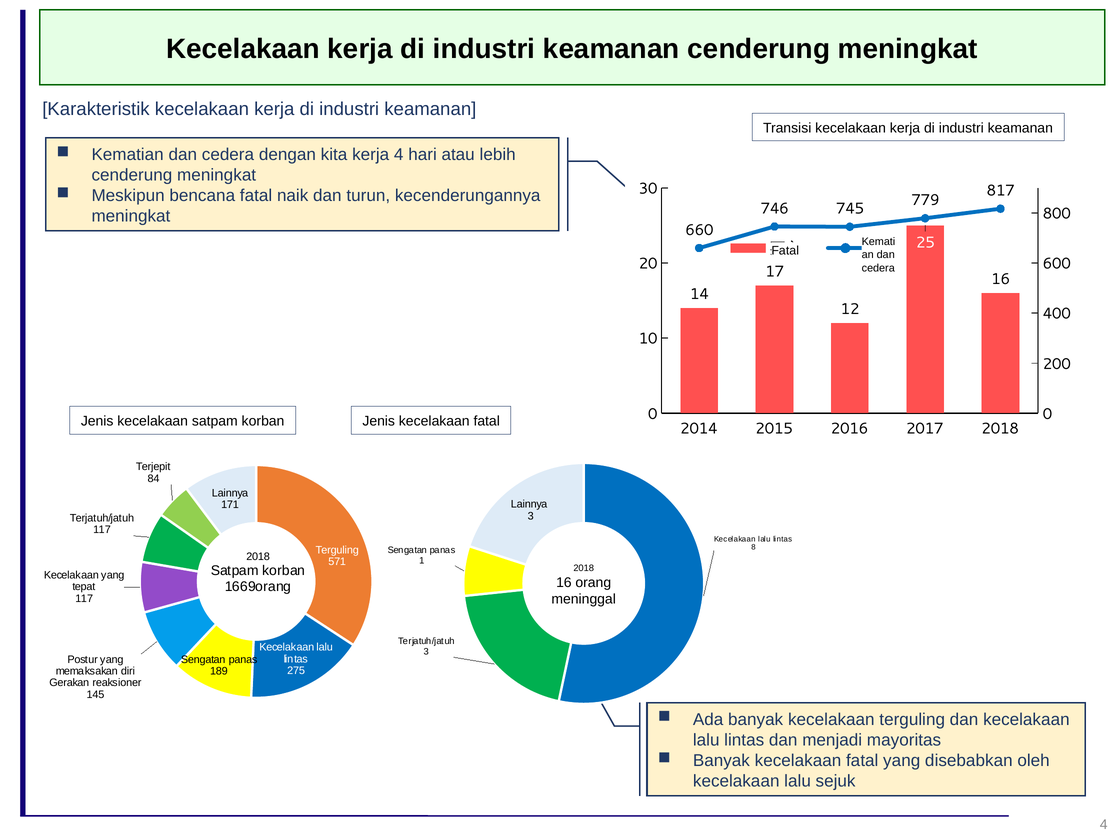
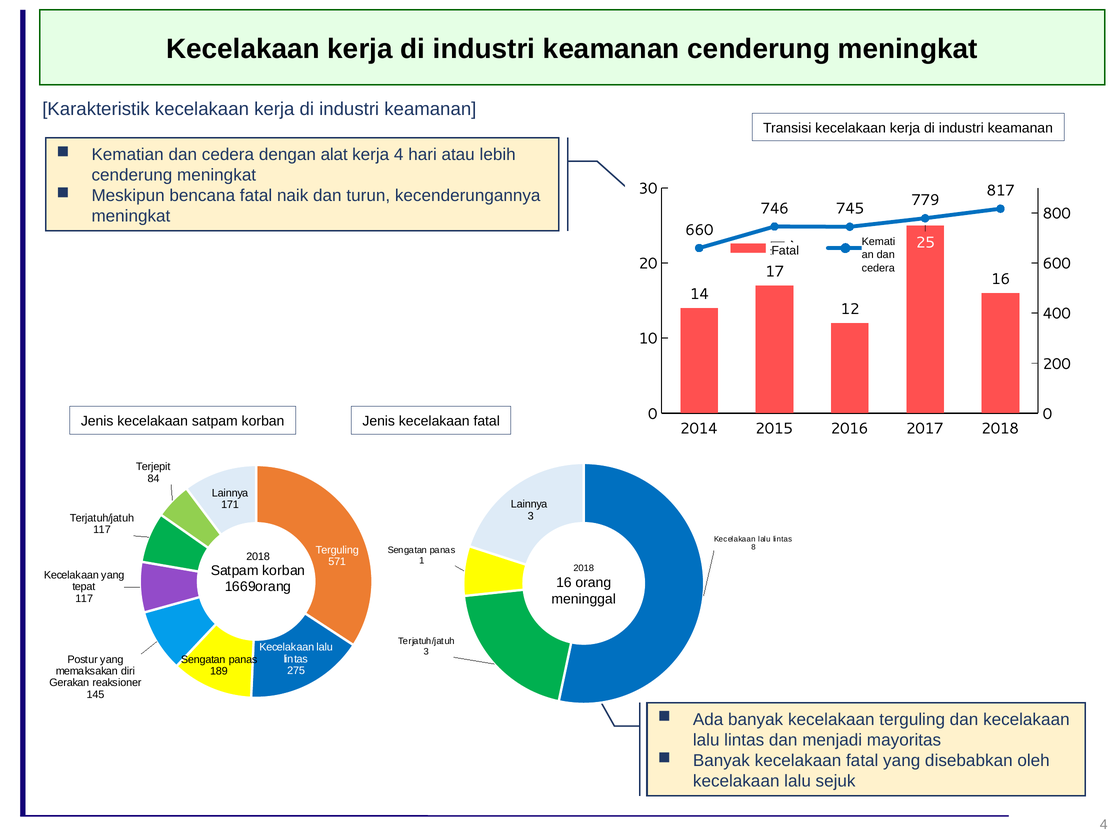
kita: kita -> alat
